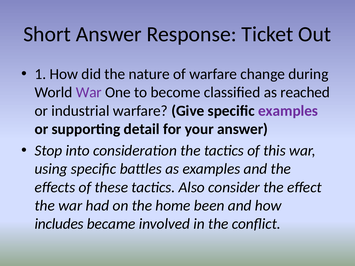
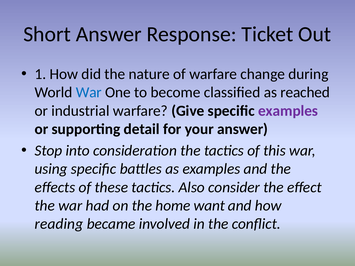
War at (89, 92) colour: purple -> blue
been: been -> want
includes: includes -> reading
